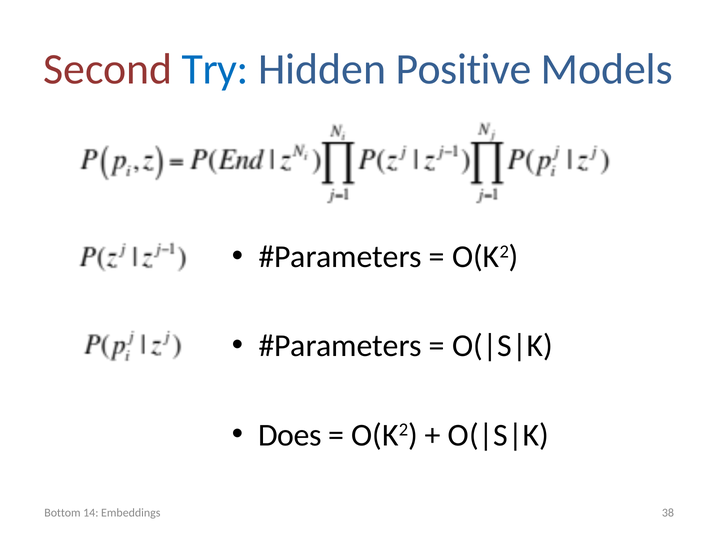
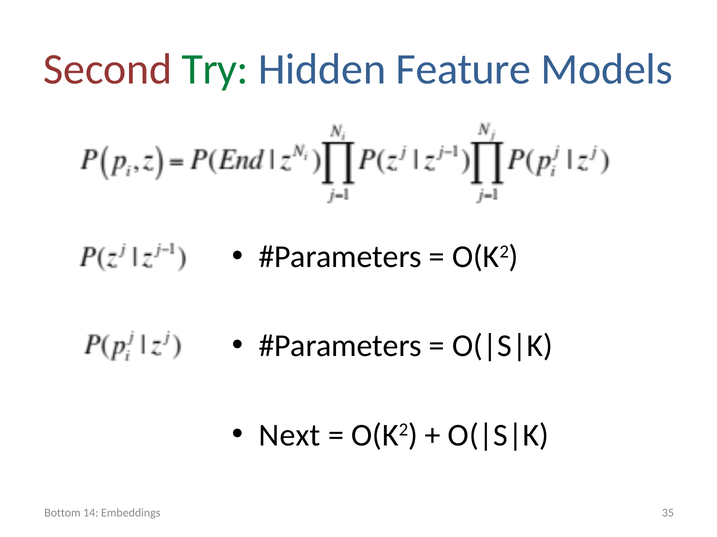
Try colour: blue -> green
Positive: Positive -> Feature
Does: Does -> Next
38: 38 -> 35
